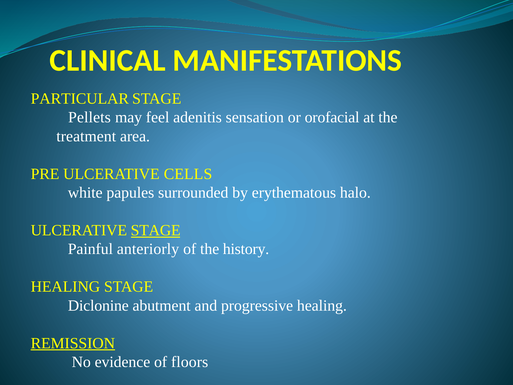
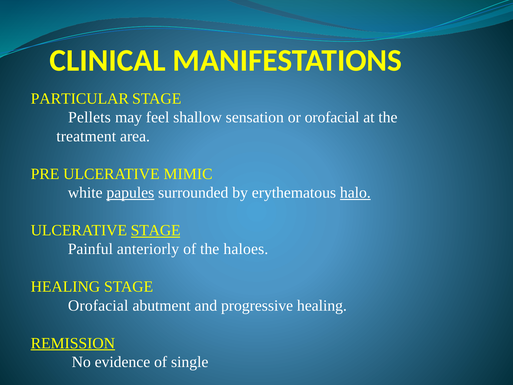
adenitis: adenitis -> shallow
CELLS: CELLS -> MIMIC
papules underline: none -> present
halo underline: none -> present
history: history -> haloes
Diclonine at (98, 305): Diclonine -> Orofacial
floors: floors -> single
